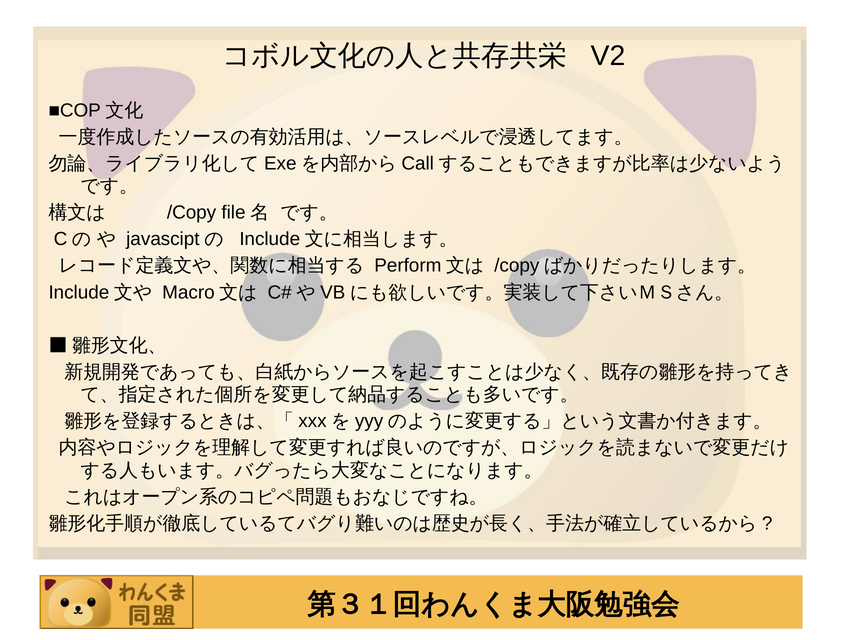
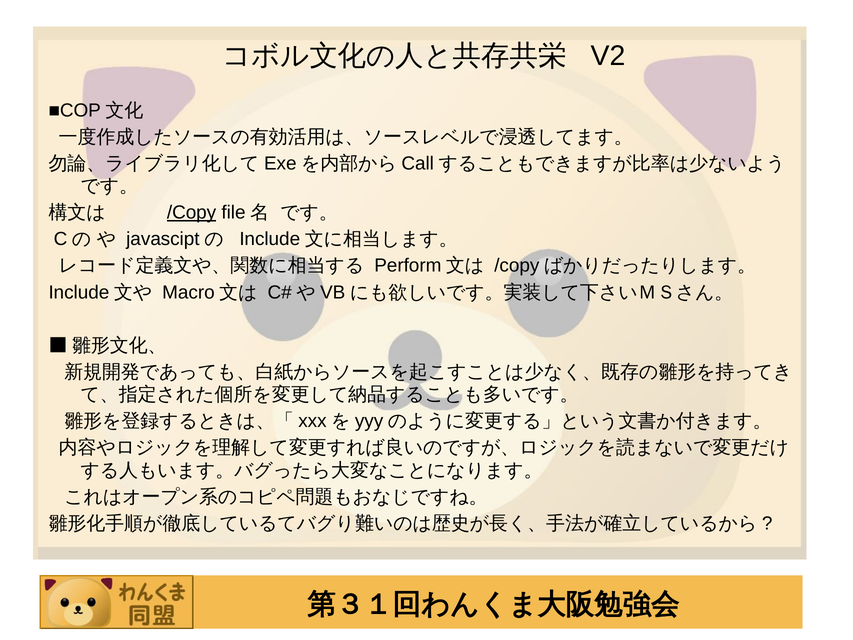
/Copy underline: none -> present
